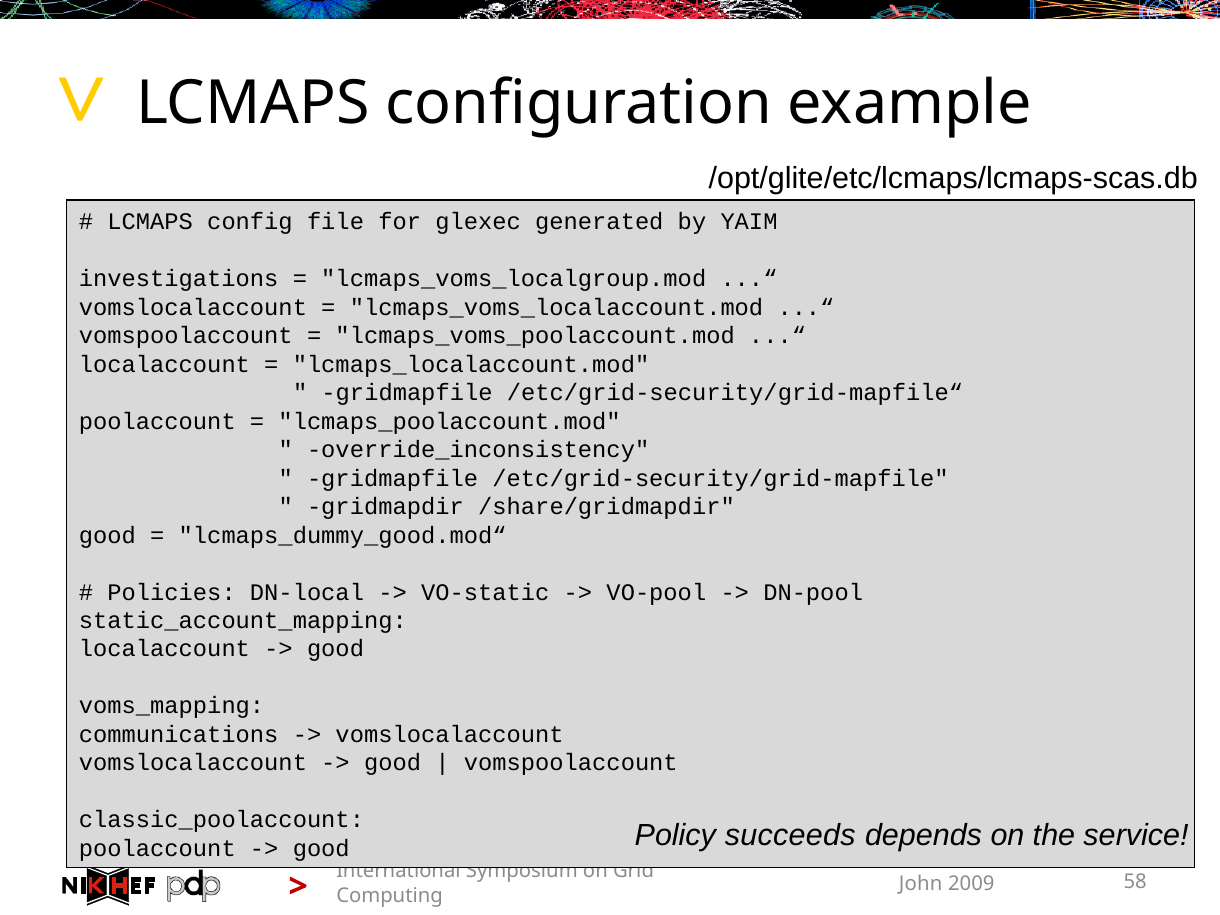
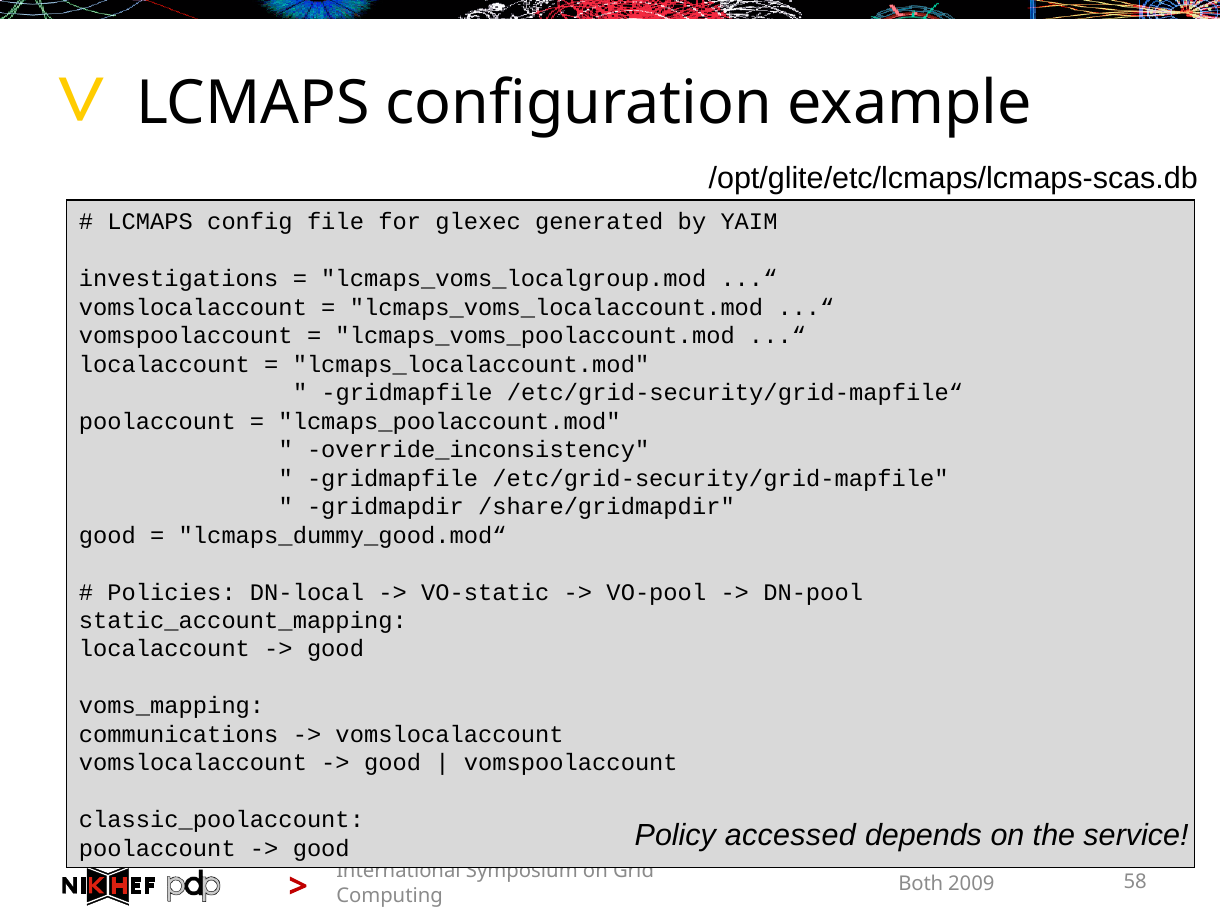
succeeds: succeeds -> accessed
John: John -> Both
